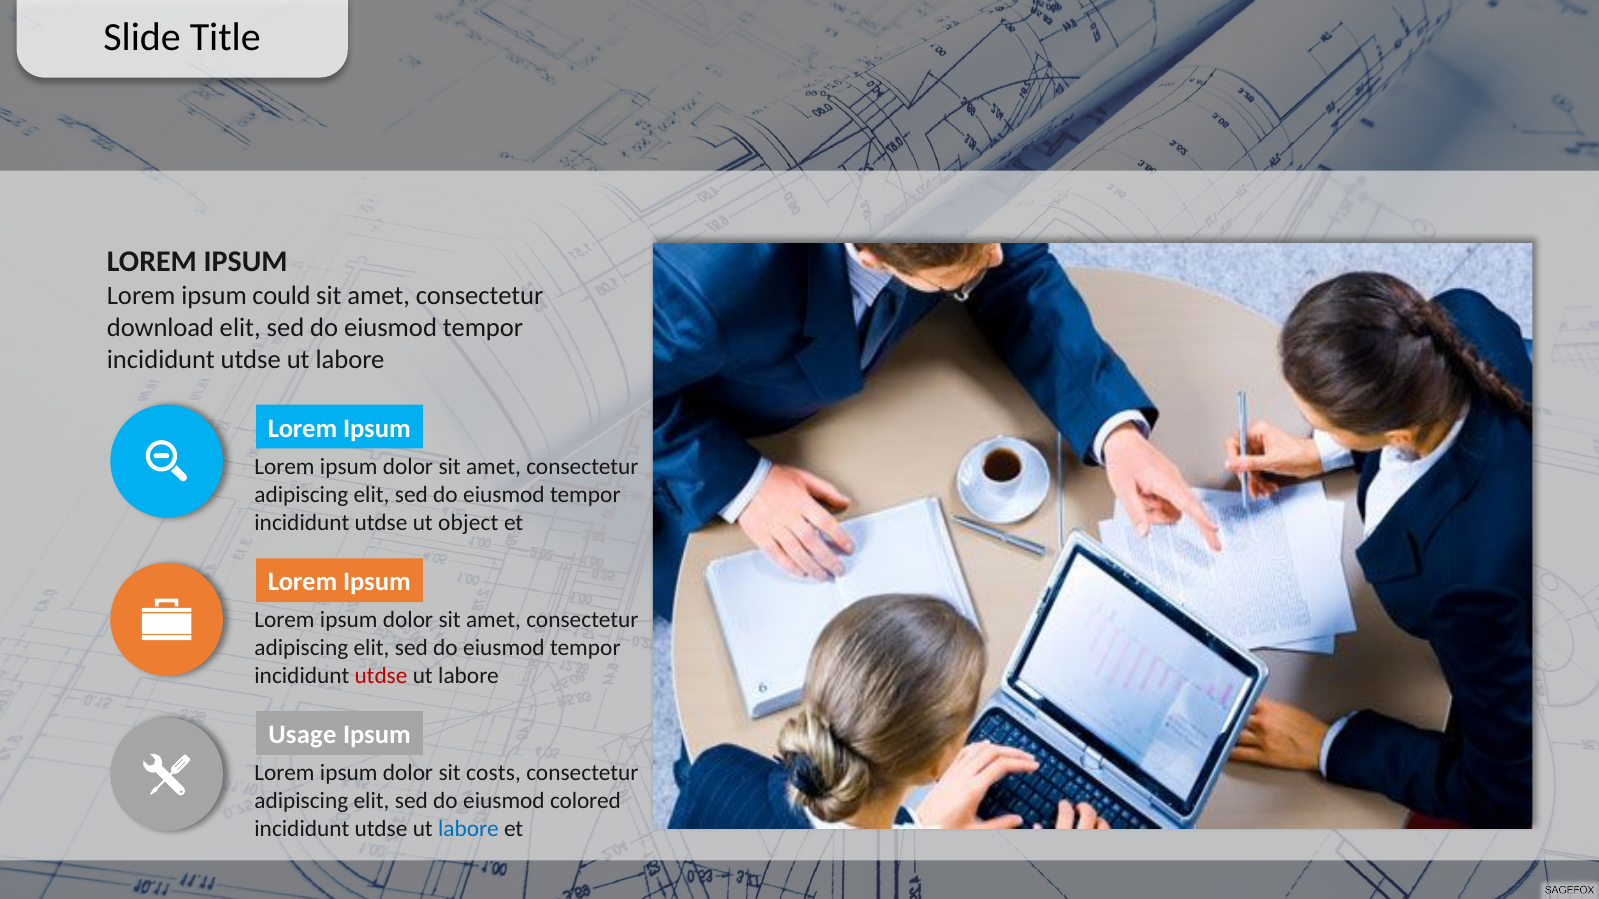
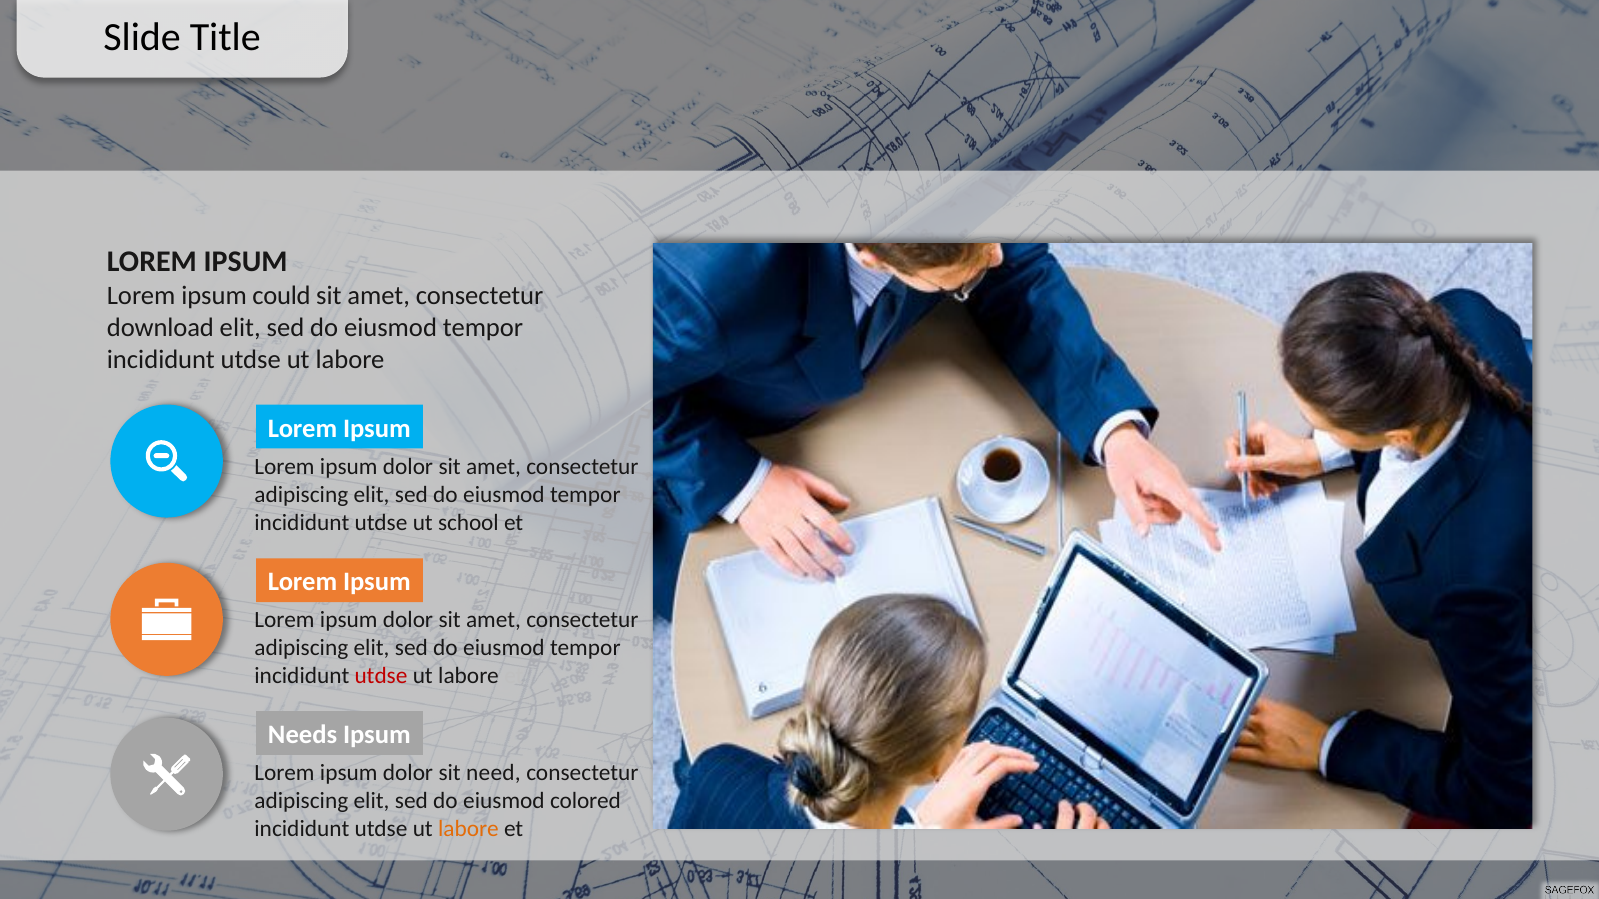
object: object -> school
Usage: Usage -> Needs
costs: costs -> need
labore at (468, 829) colour: blue -> orange
